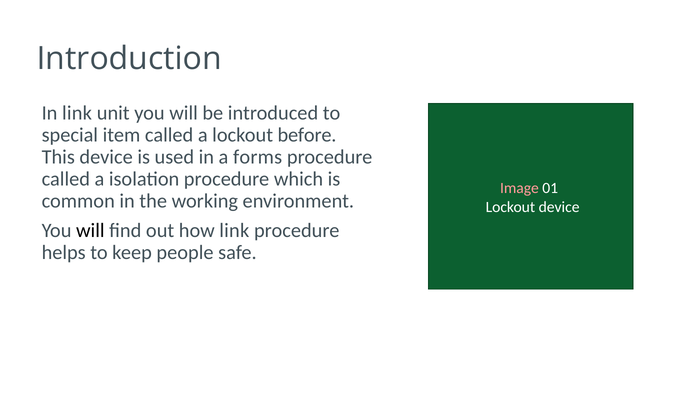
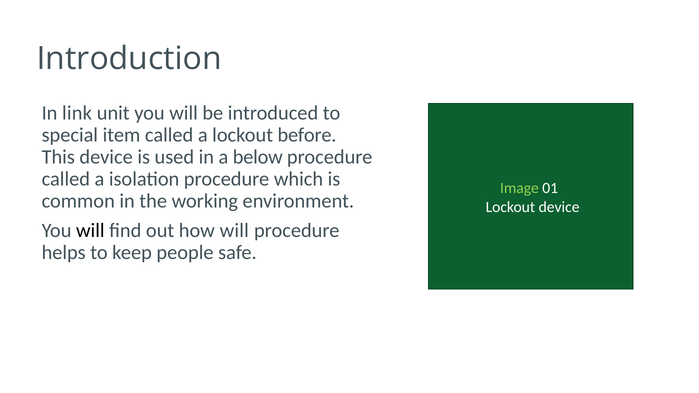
forms: forms -> below
Image colour: pink -> light green
how link: link -> will
